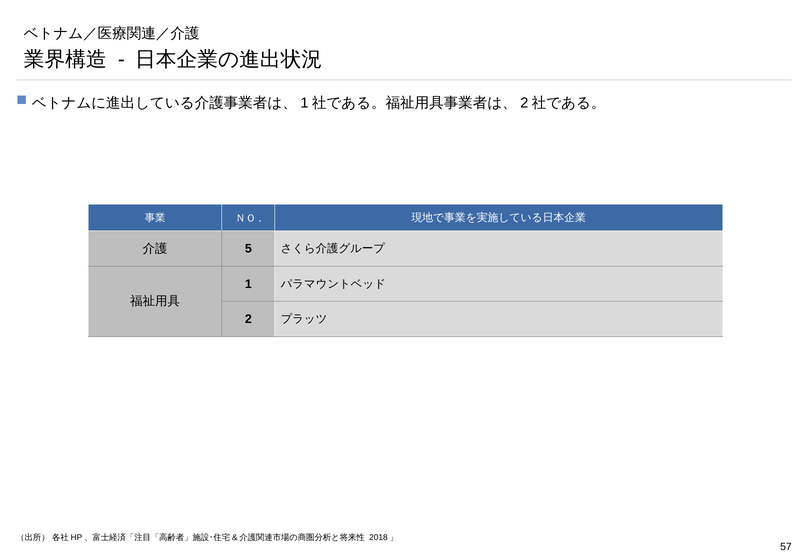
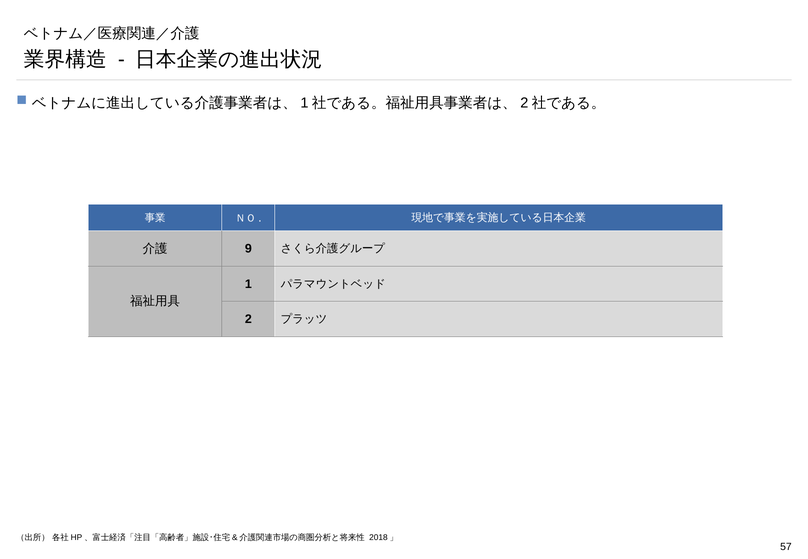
5: 5 -> 9
